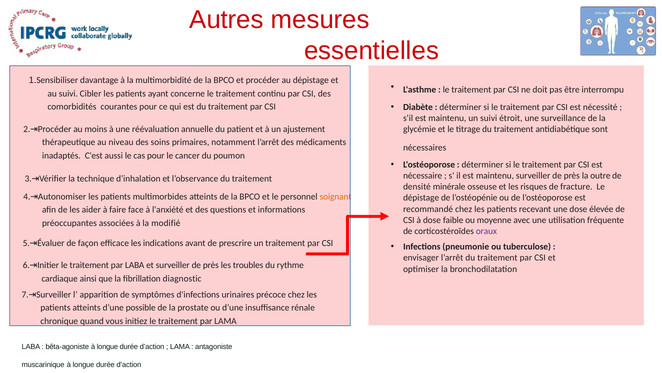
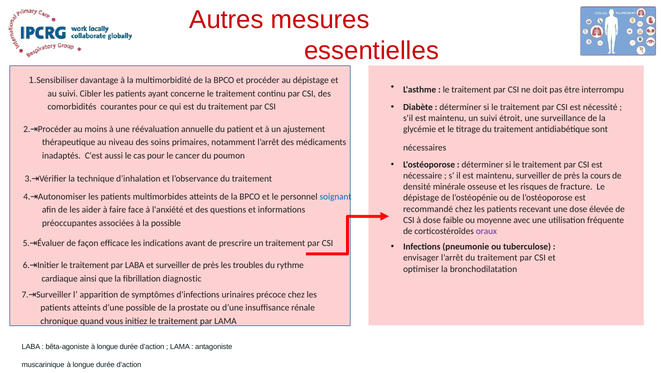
outre: outre -> cours
soignant colour: orange -> blue
la modifié: modifié -> possible
